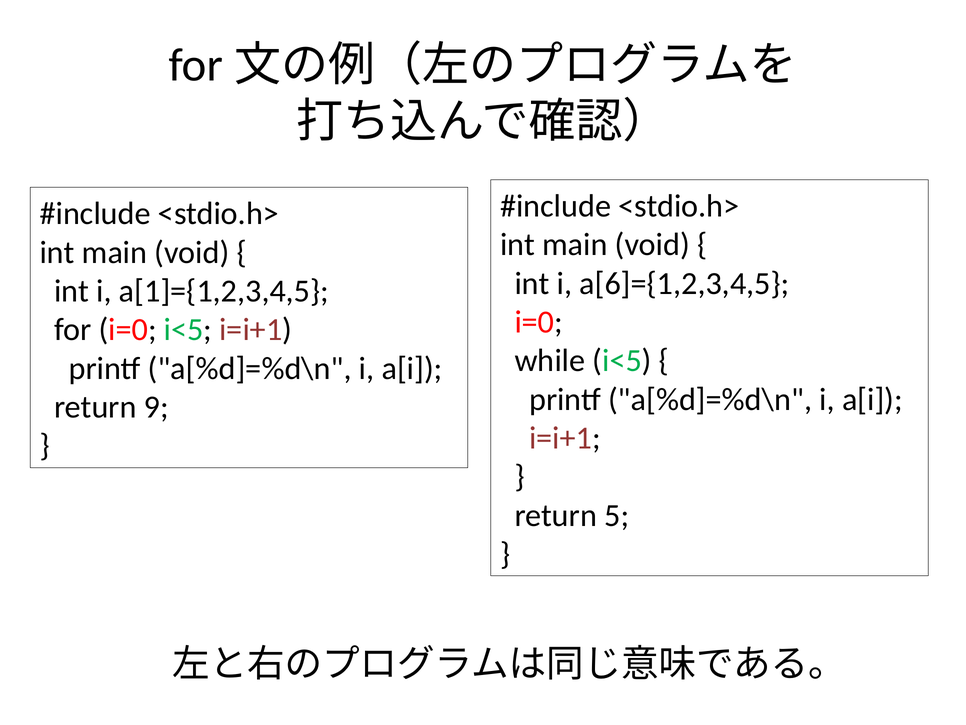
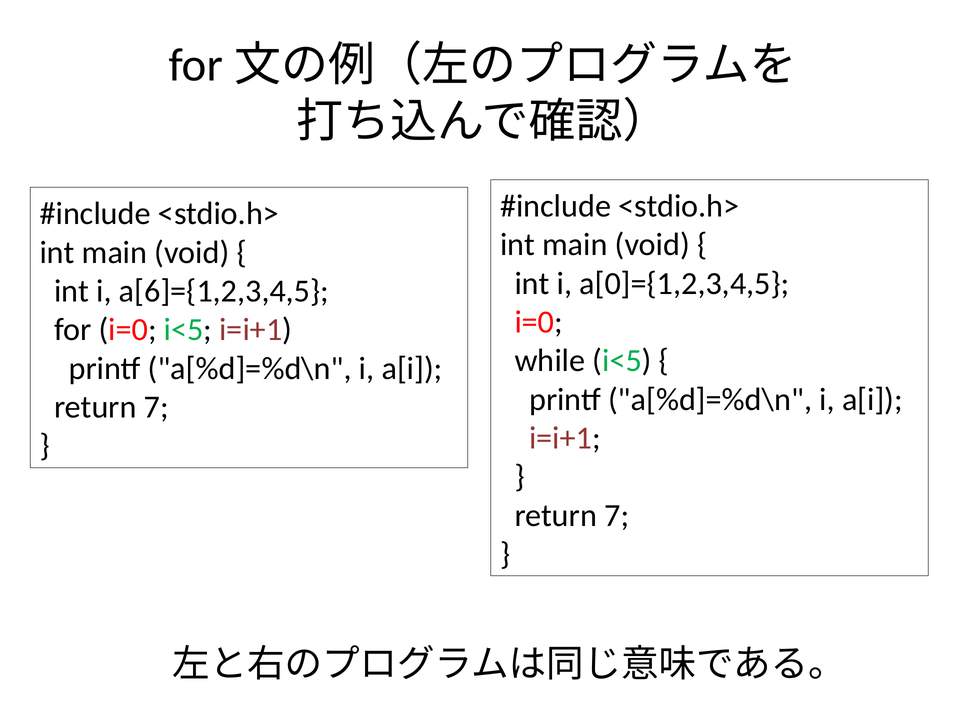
a[6]={1,2,3,4,5: a[6]={1,2,3,4,5 -> a[0]={1,2,3,4,5
a[1]={1,2,3,4,5: a[1]={1,2,3,4,5 -> a[6]={1,2,3,4,5
9 at (156, 407): 9 -> 7
5 at (617, 515): 5 -> 7
